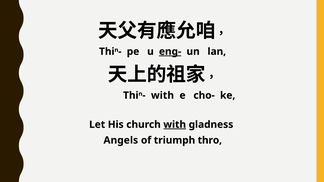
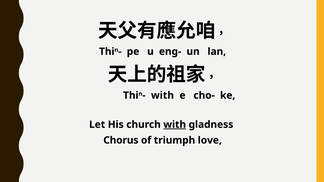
eng- underline: present -> none
Angels: Angels -> Chorus
thro: thro -> love
